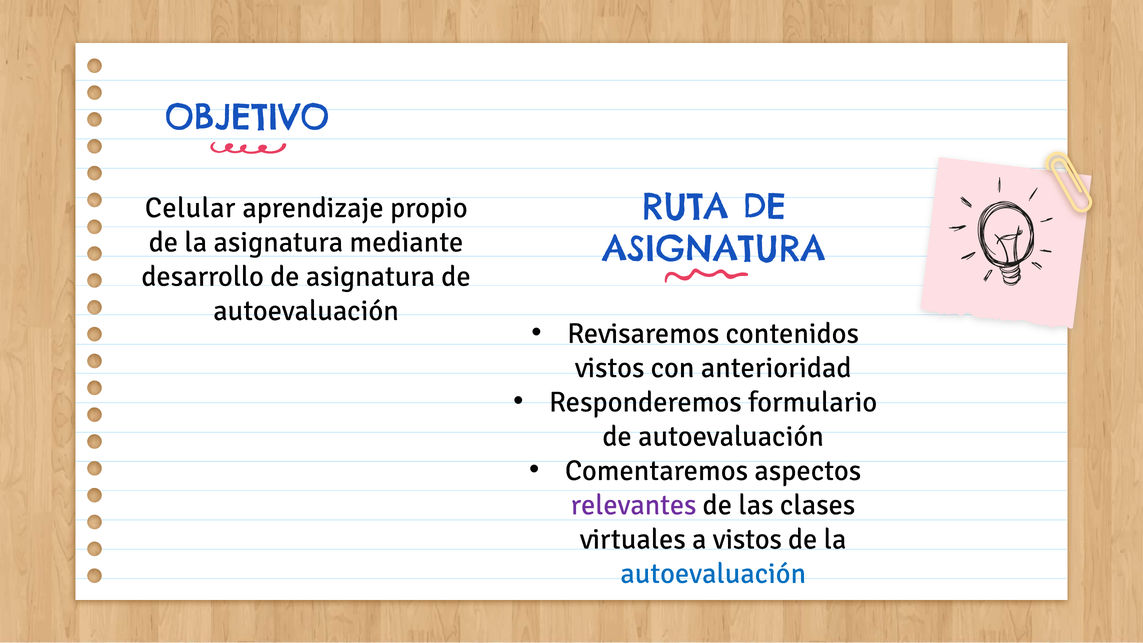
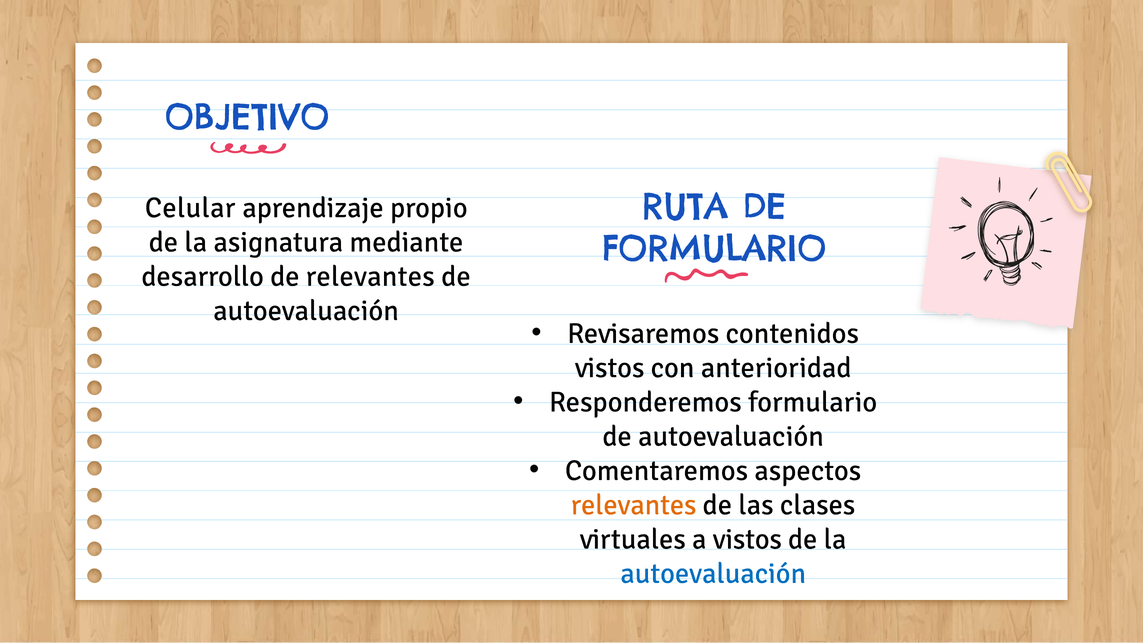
ASIGNATURA at (714, 249): ASIGNATURA -> FORMULARIO
desarrollo de asignatura: asignatura -> relevantes
relevantes at (634, 505) colour: purple -> orange
